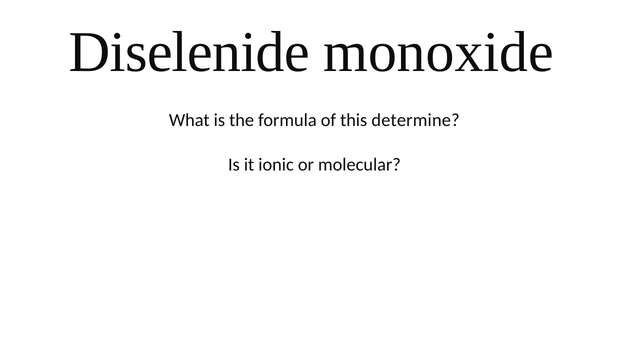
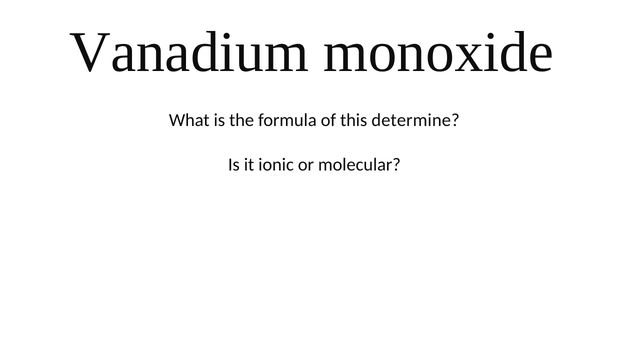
Diselenide: Diselenide -> Vanadium
